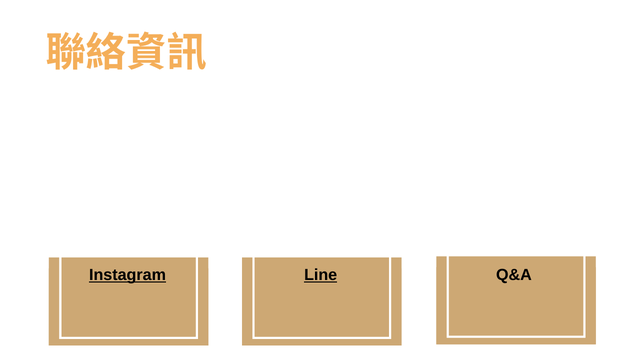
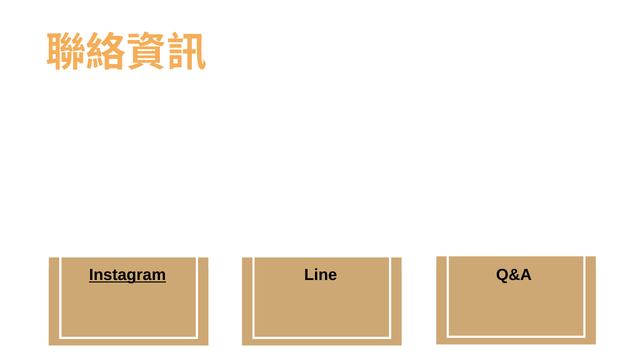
Line underline: present -> none
